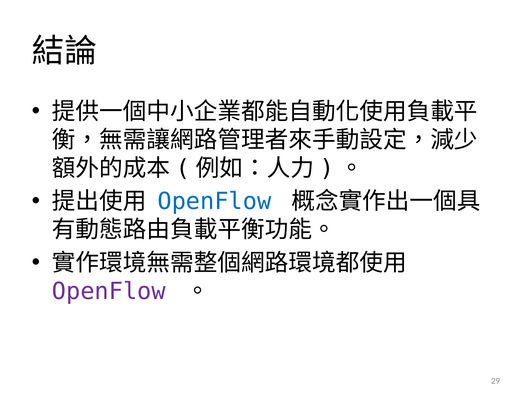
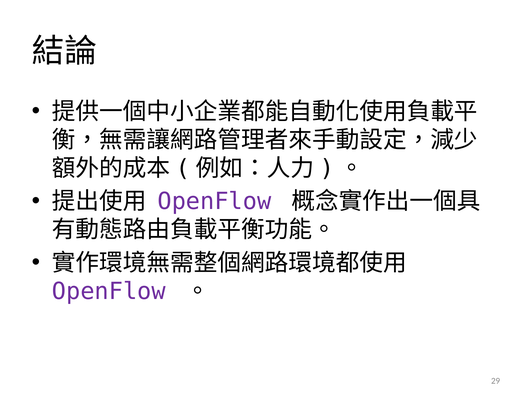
OpenFlow at (214, 201) colour: blue -> purple
